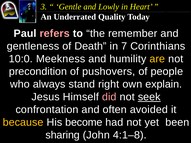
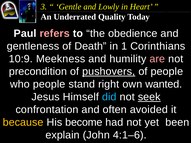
remember: remember -> obedience
7: 7 -> 1
10:0: 10:0 -> 10:9
are colour: yellow -> pink
pushovers underline: none -> present
who always: always -> people
explain: explain -> wanted
did colour: pink -> light blue
sharing: sharing -> explain
4:1–8: 4:1–8 -> 4:1–6
